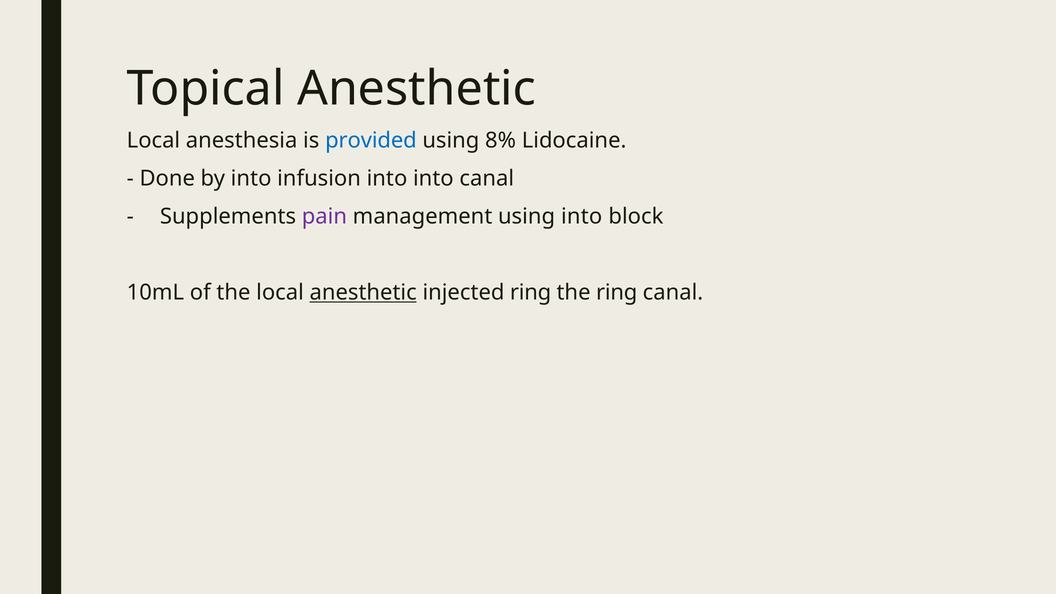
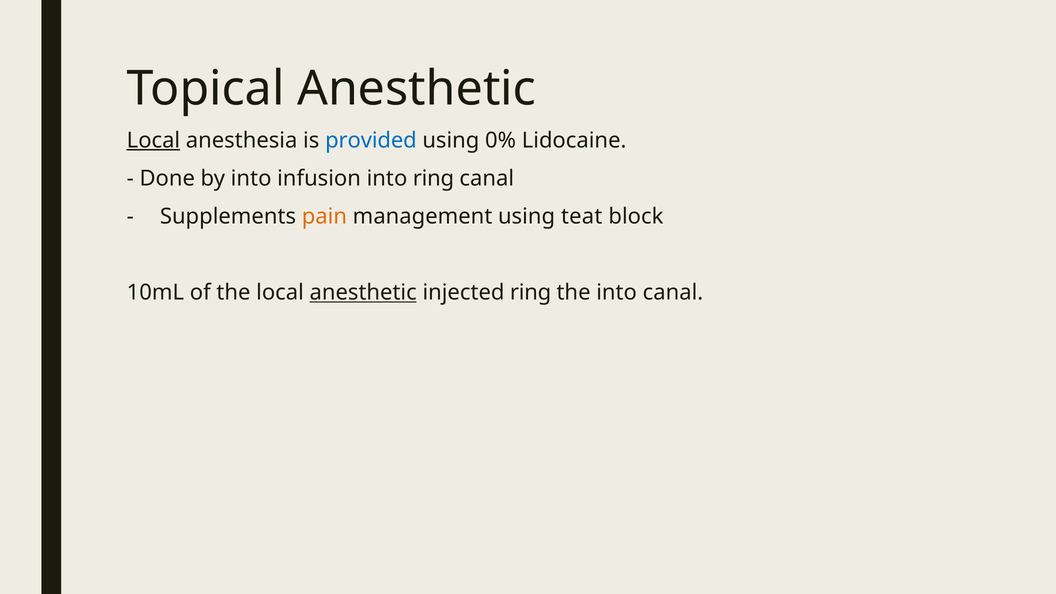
Local at (153, 140) underline: none -> present
8%: 8% -> 0%
into into: into -> ring
pain colour: purple -> orange
using into: into -> teat
the ring: ring -> into
